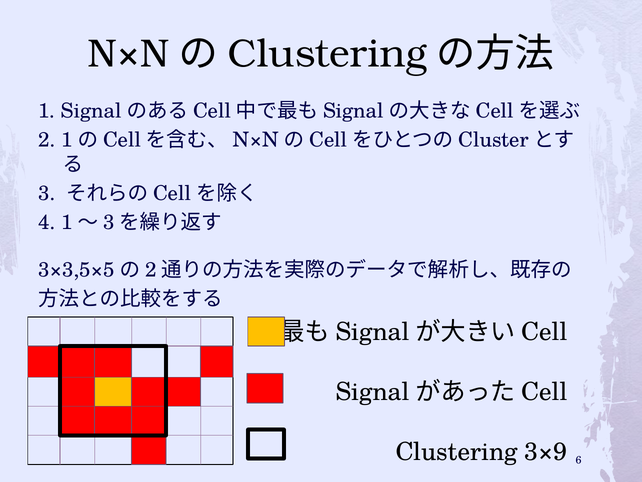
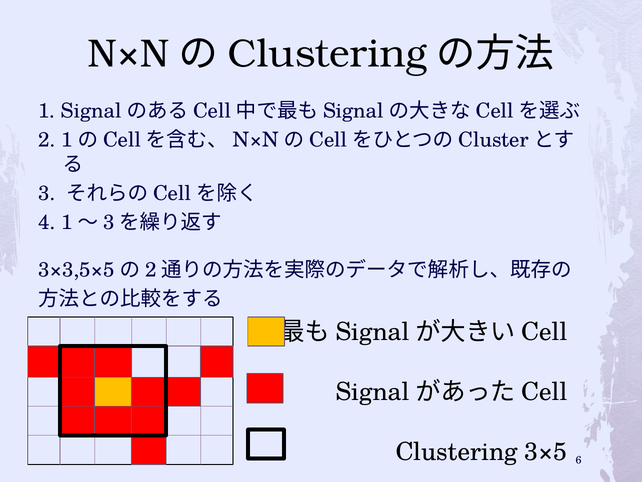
3×9: 3×9 -> 3×5
